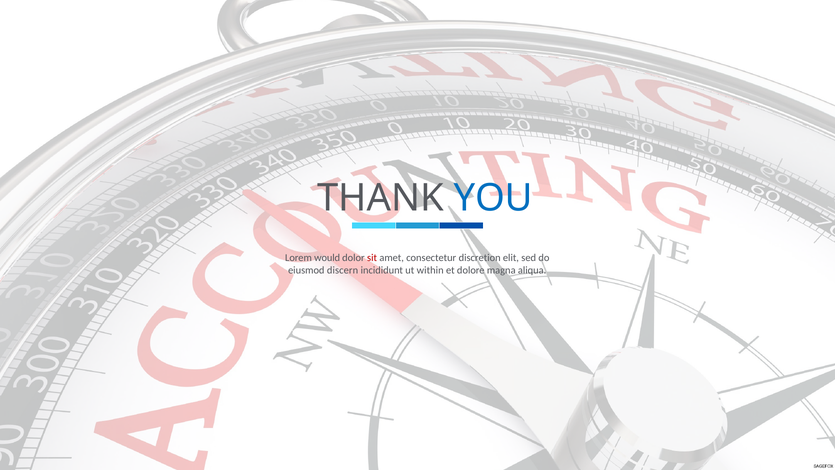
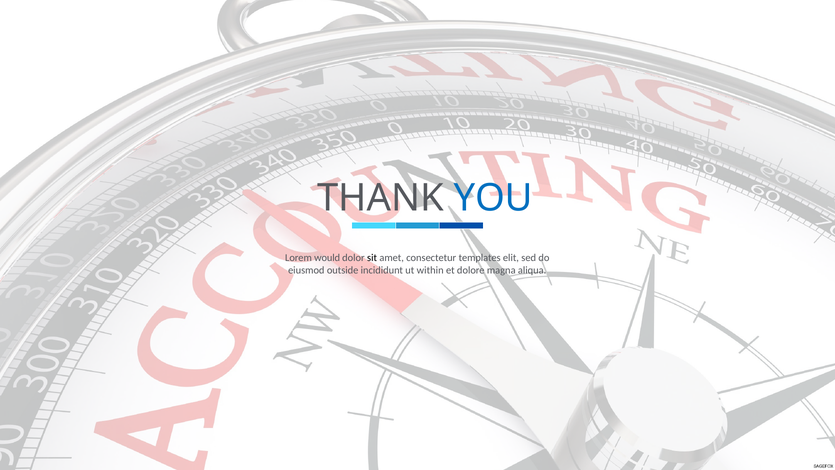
sit colour: red -> black
discretion: discretion -> templates
discern: discern -> outside
